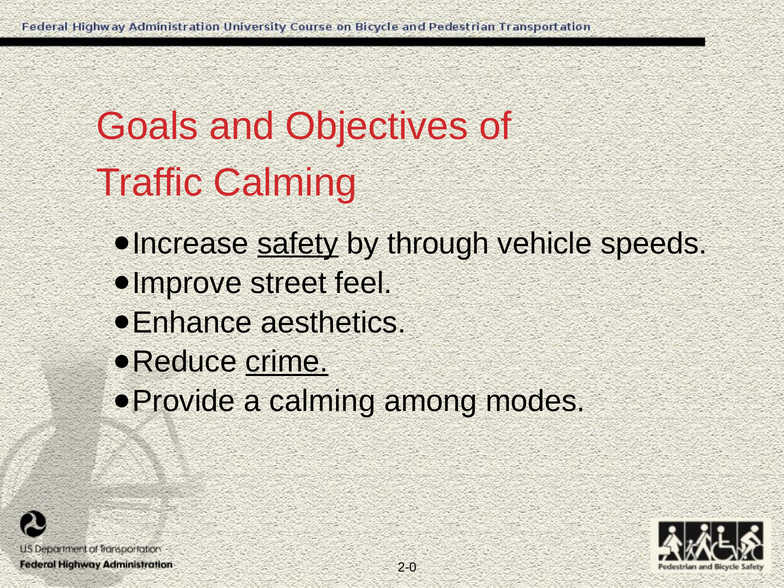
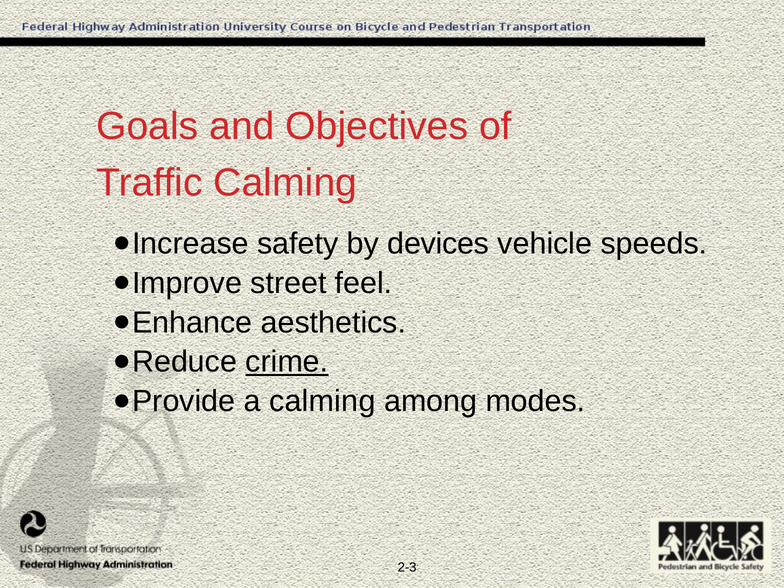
safety underline: present -> none
through: through -> devices
2-0: 2-0 -> 2-3
